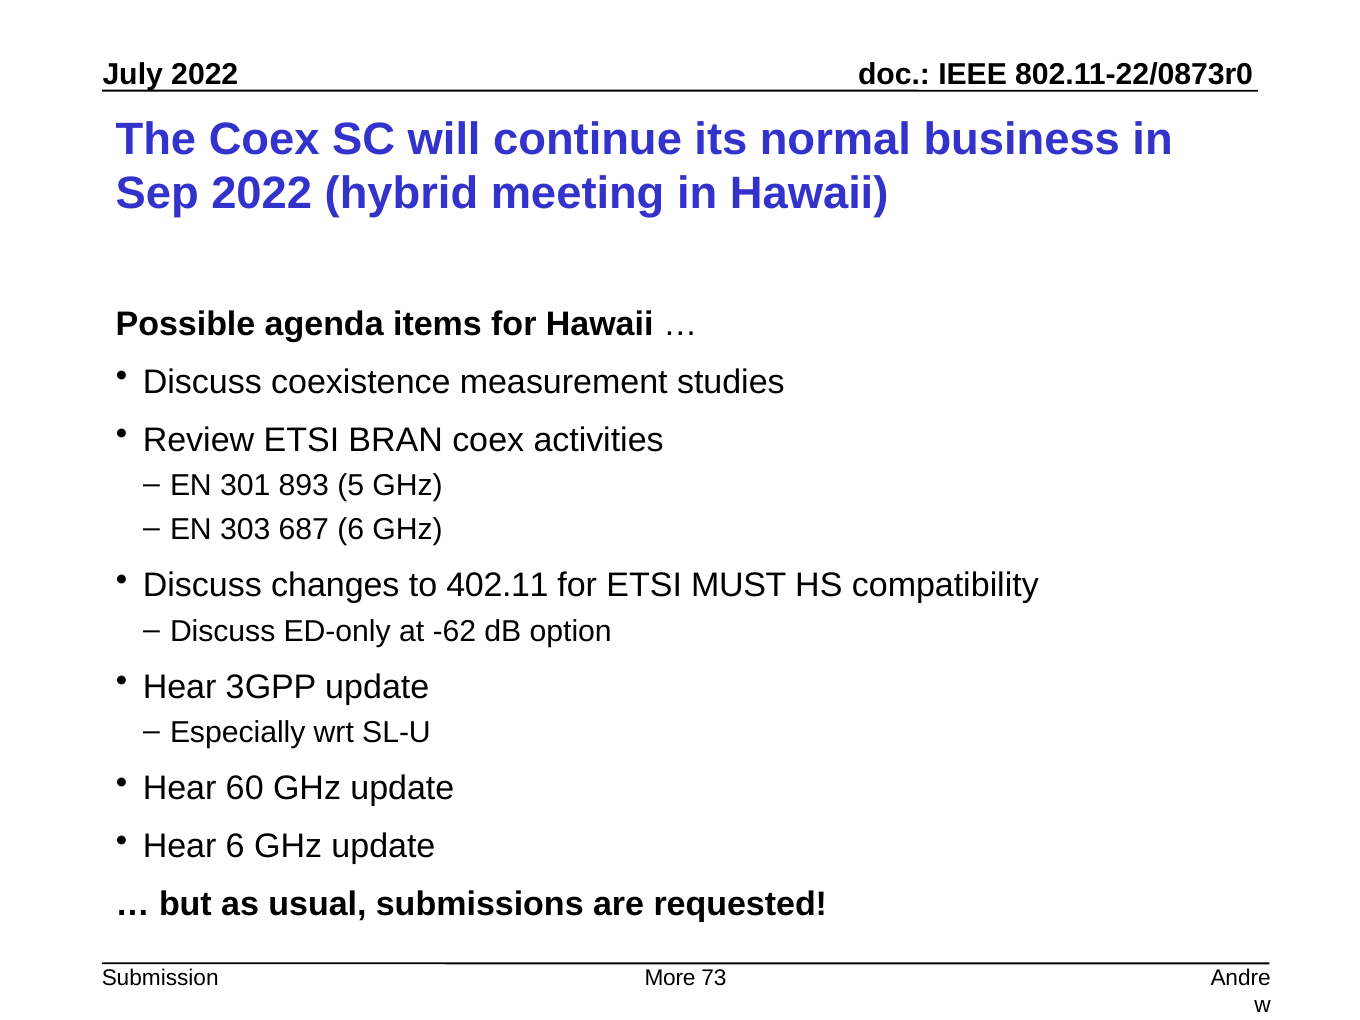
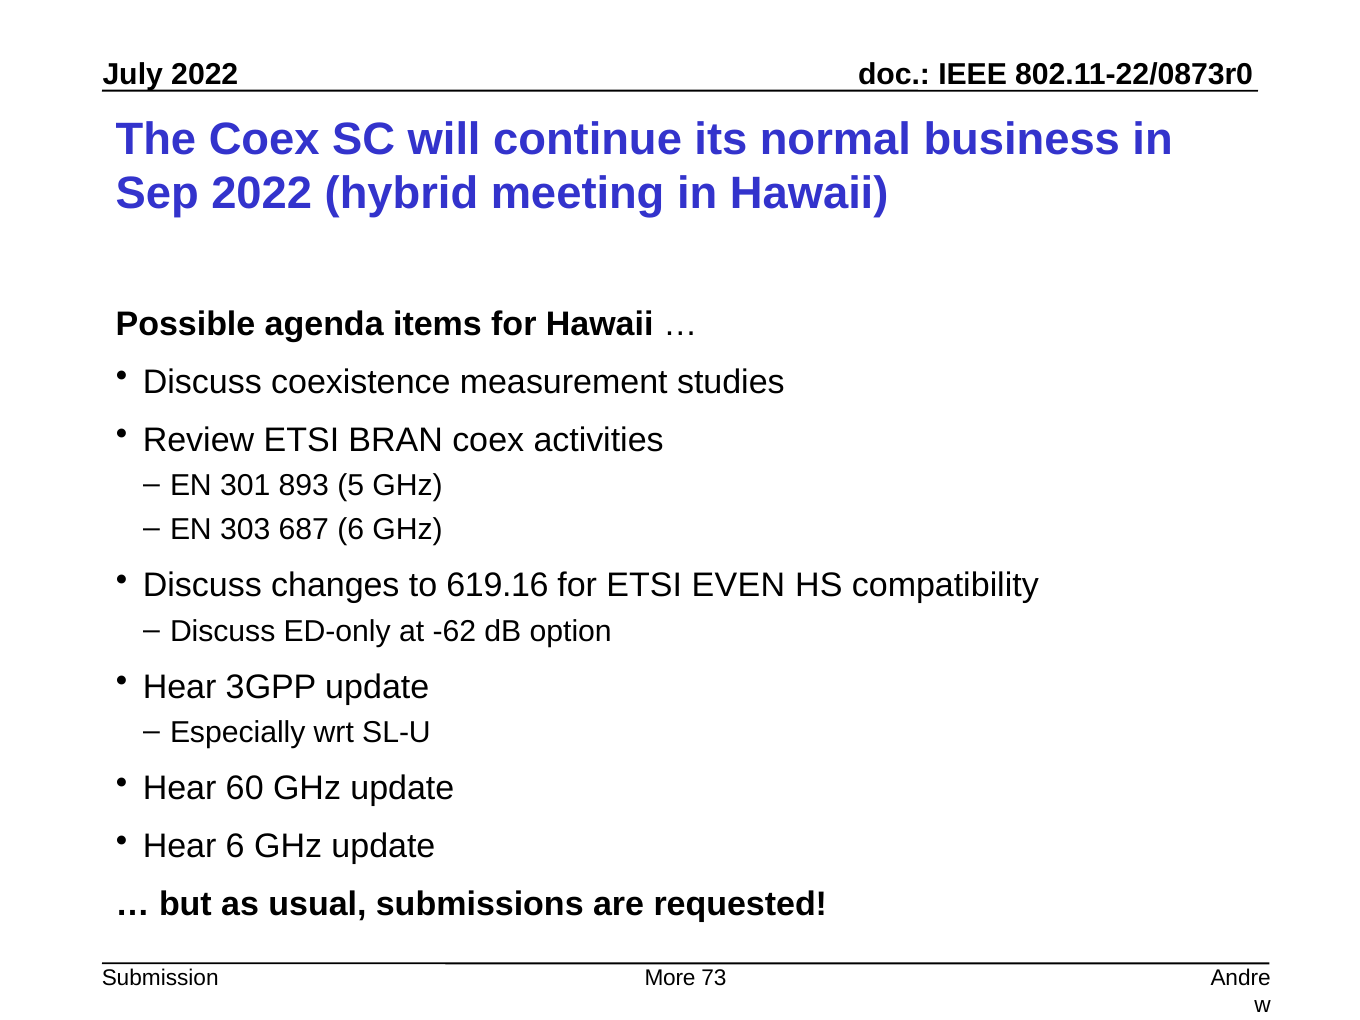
402.11: 402.11 -> 619.16
MUST: MUST -> EVEN
